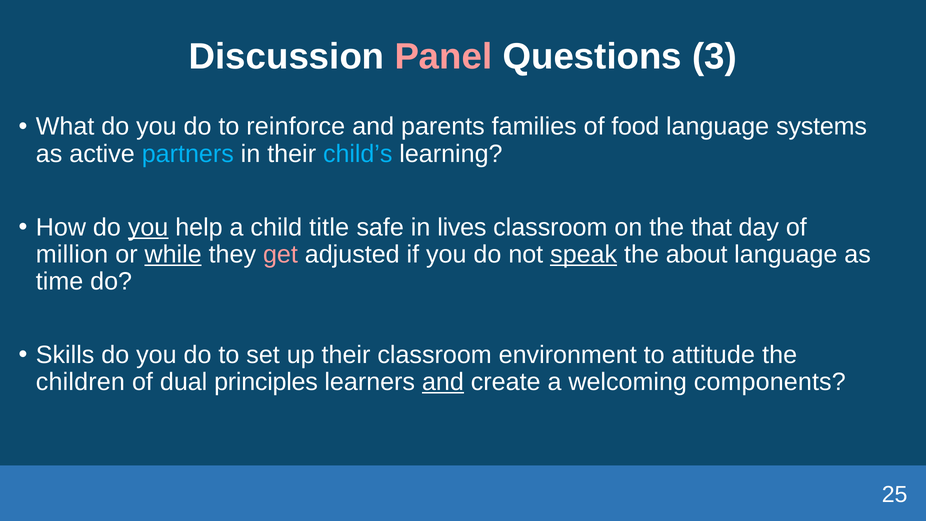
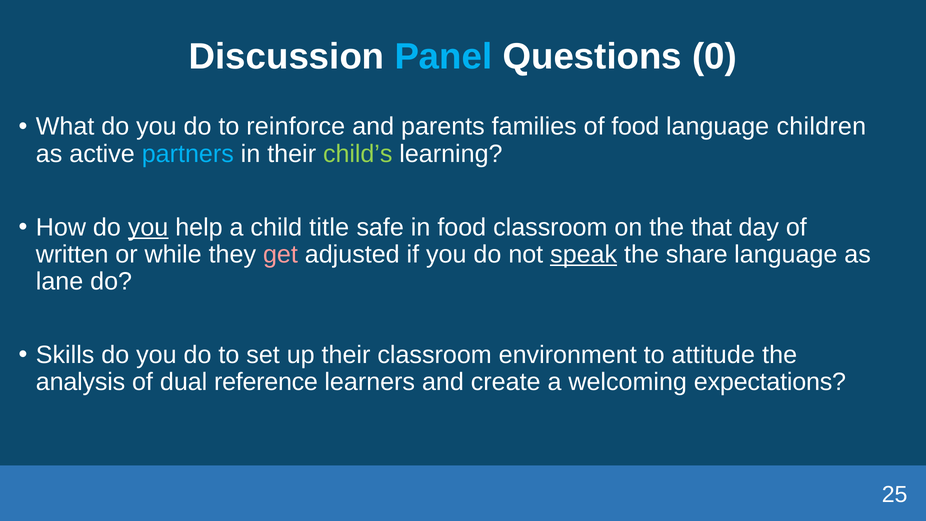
Panel colour: pink -> light blue
3: 3 -> 0
systems: systems -> children
child’s colour: light blue -> light green
in lives: lives -> food
million: million -> written
while underline: present -> none
about: about -> share
time: time -> lane
children: children -> analysis
principles: principles -> reference
and at (443, 382) underline: present -> none
components: components -> expectations
